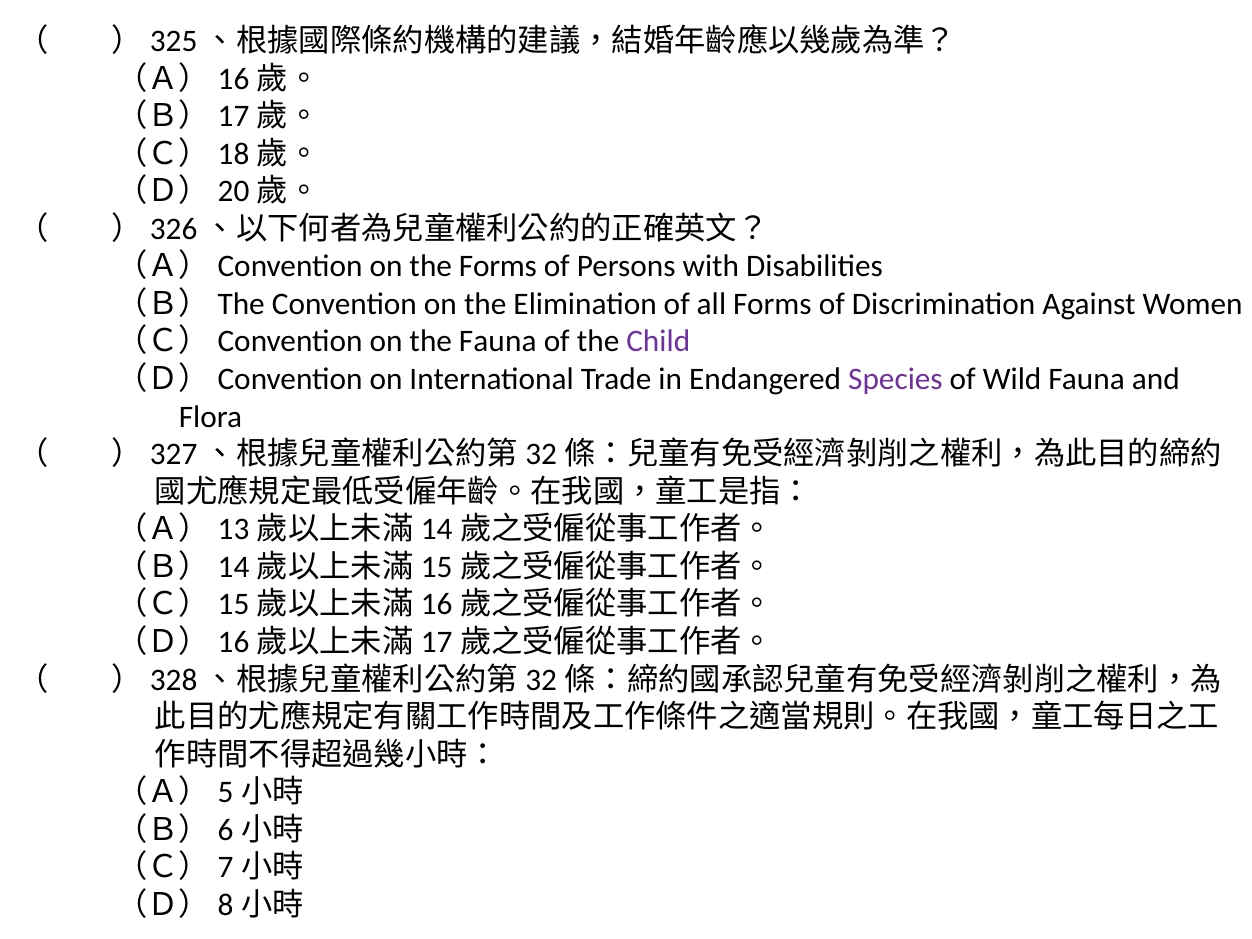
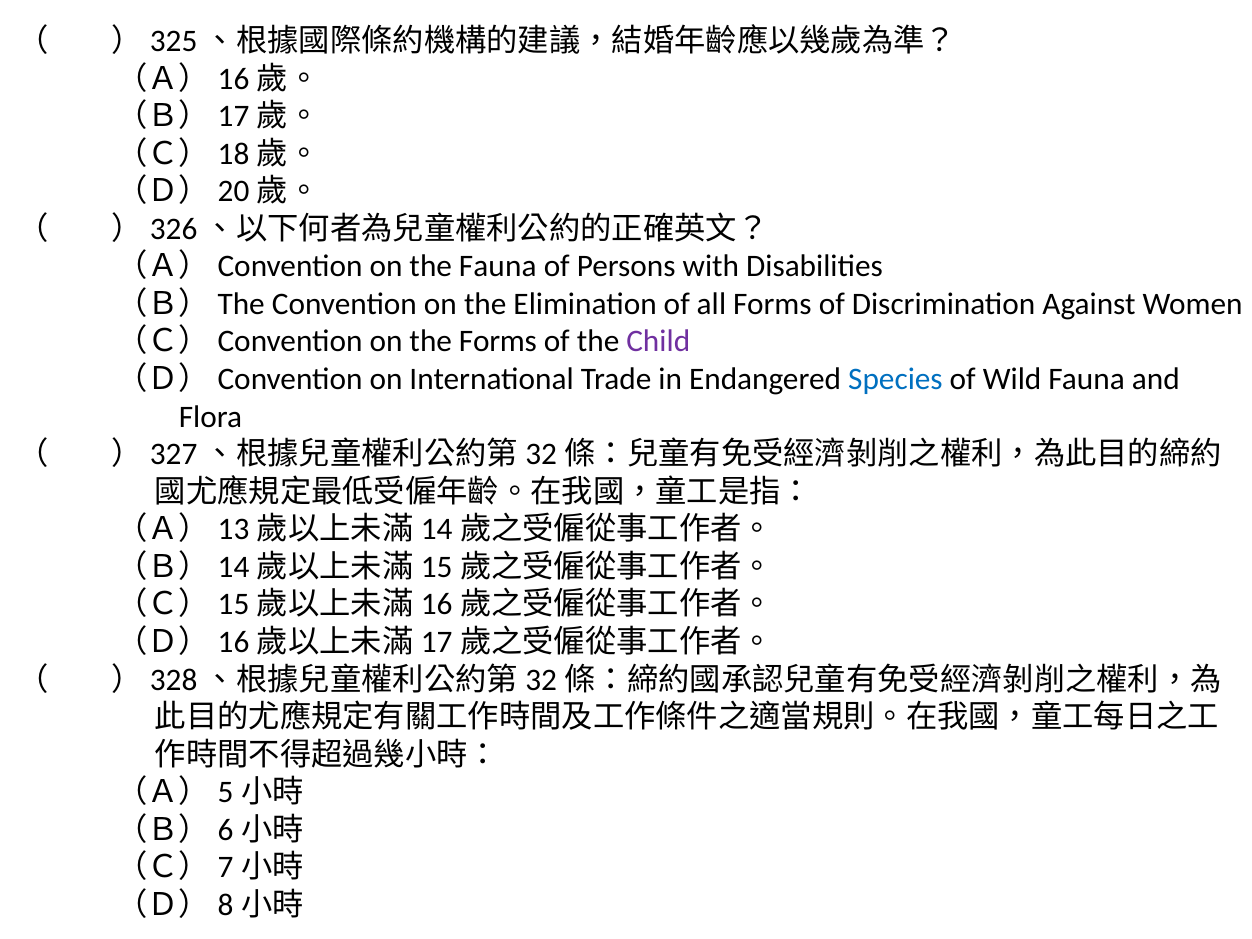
the Forms: Forms -> Fauna
the Fauna: Fauna -> Forms
Species colour: purple -> blue
